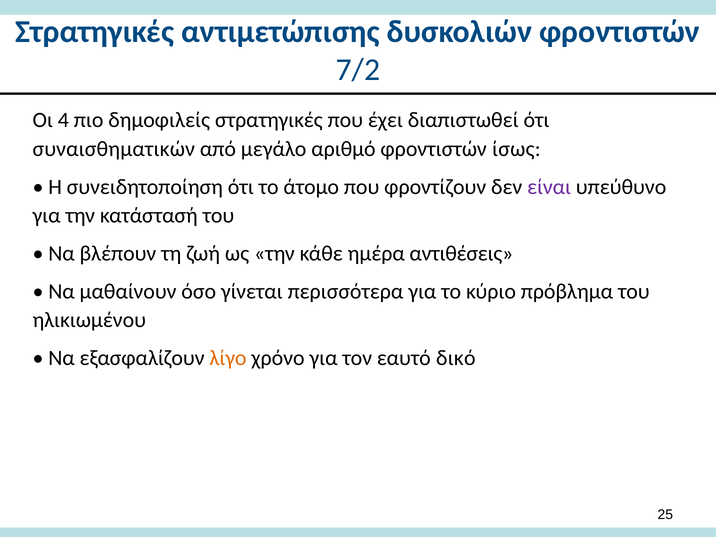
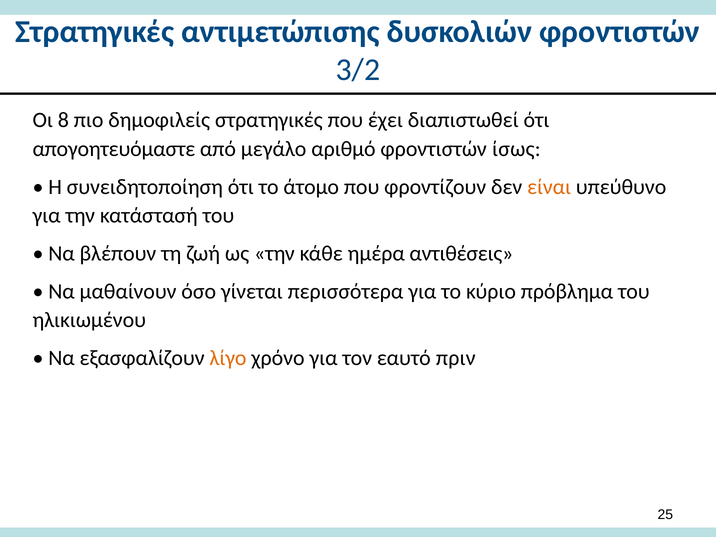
7/2: 7/2 -> 3/2
4: 4 -> 8
συναισθηματικών: συναισθηματικών -> απογοητευόμαστε
είναι colour: purple -> orange
δικό: δικό -> πριν
